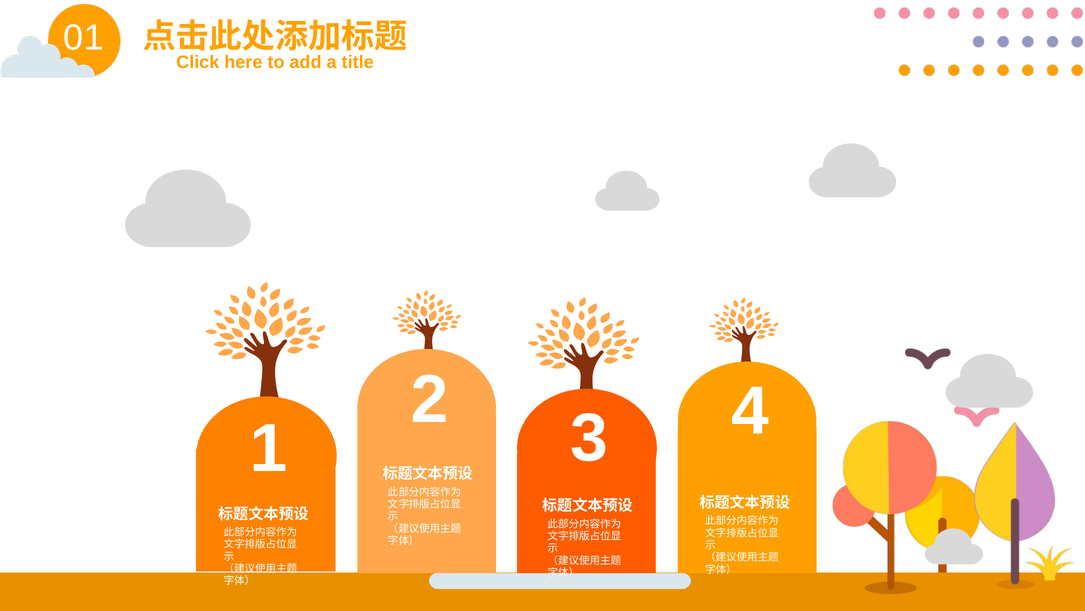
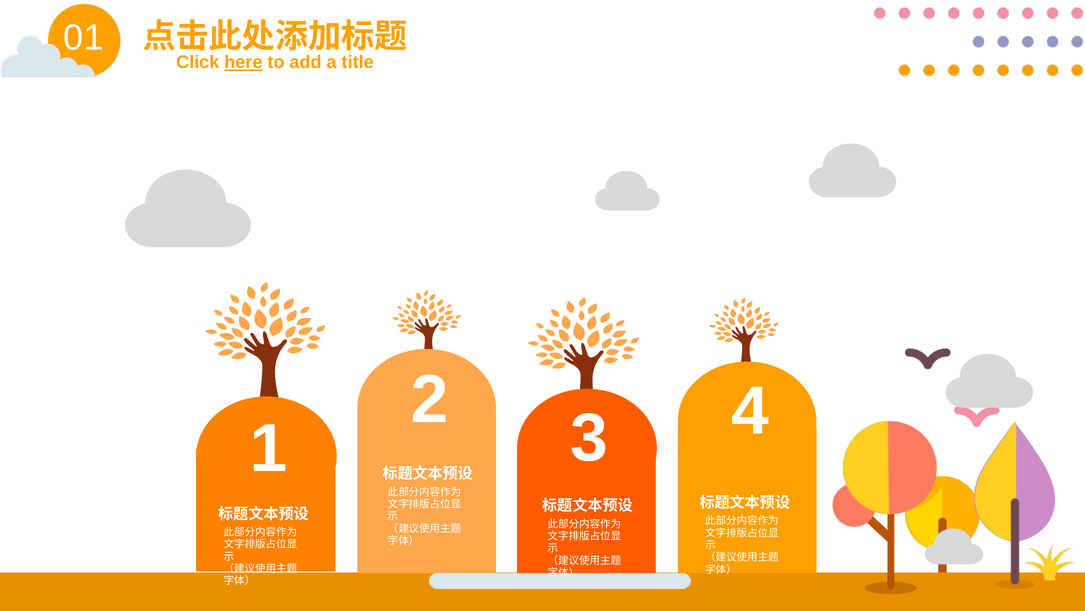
here underline: none -> present
